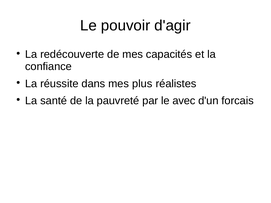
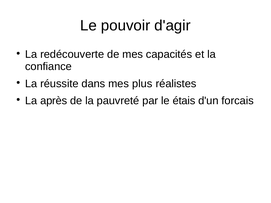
santé: santé -> après
avec: avec -> étais
